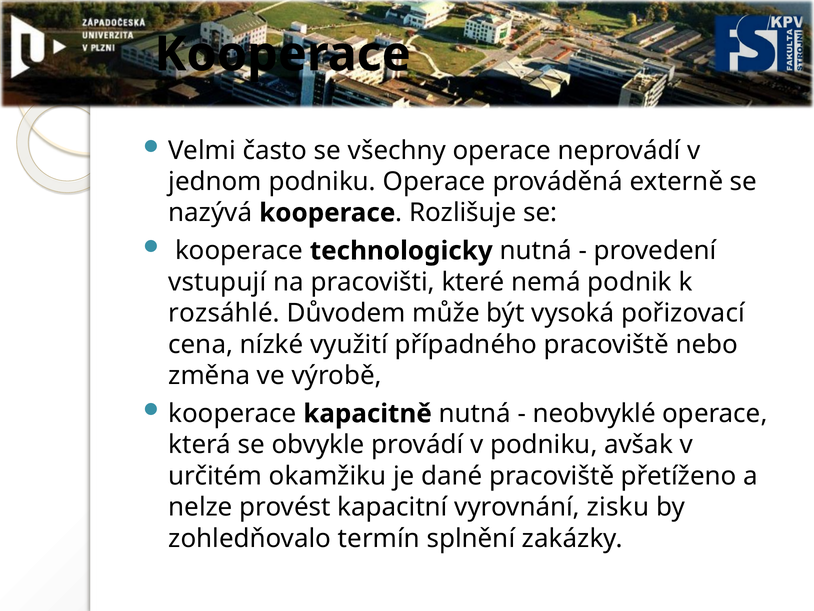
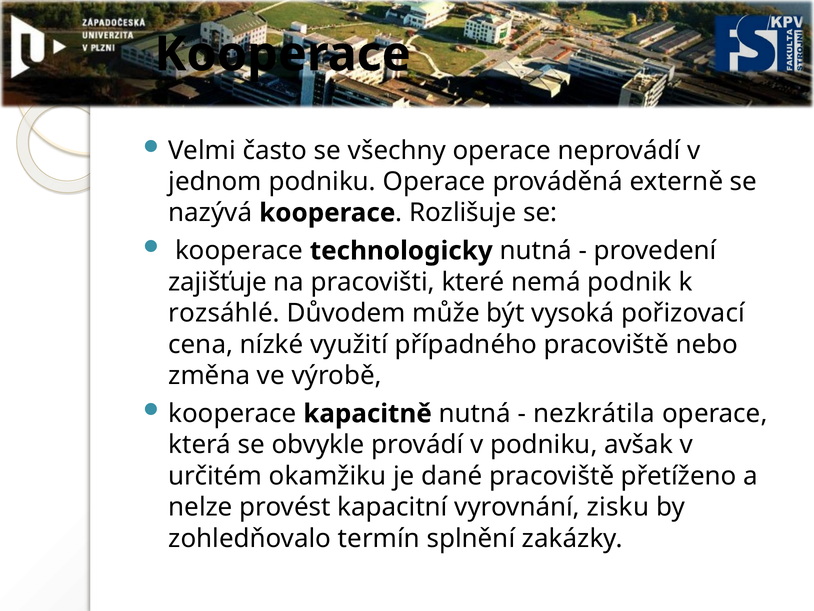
vstupují: vstupují -> zajišťuje
neobvyklé: neobvyklé -> nezkrátila
